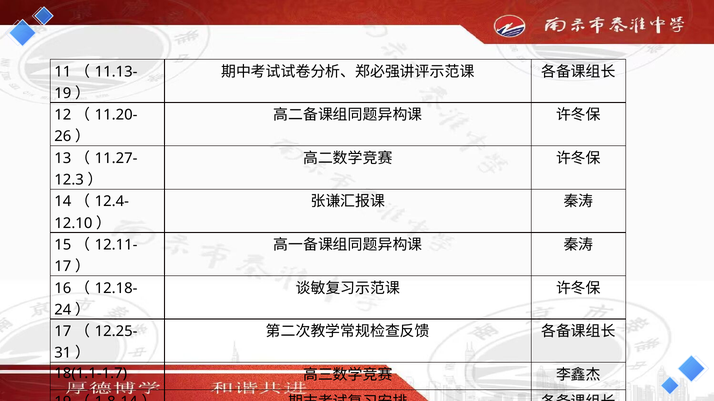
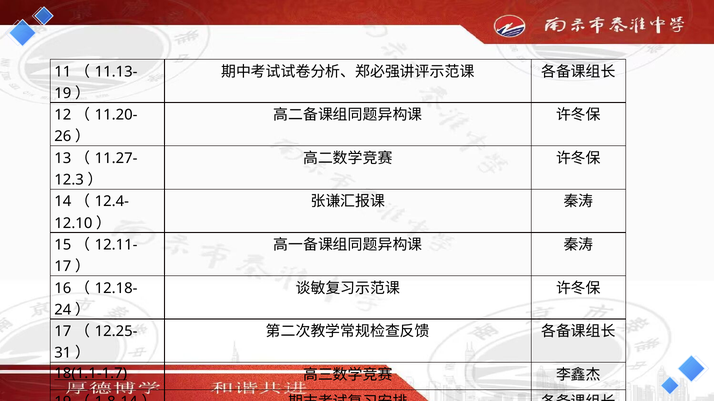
18(1.1-1.7 underline: none -> present
